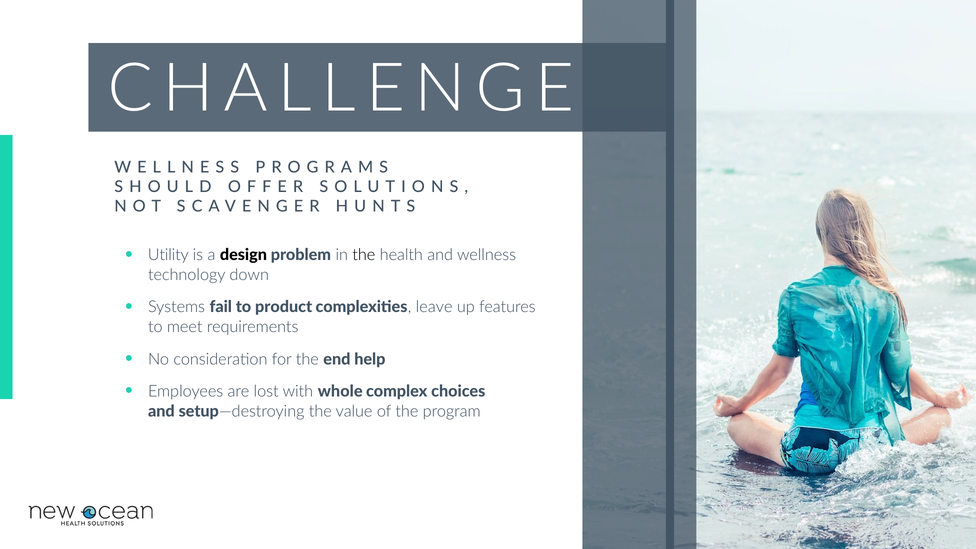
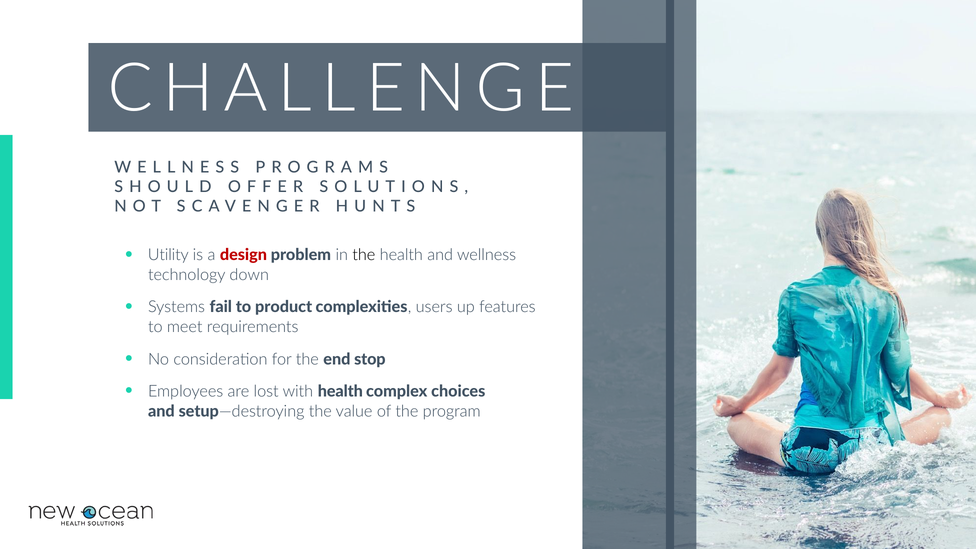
design colour: black -> red
leave: leave -> users
help: help -> stop
with whole: whole -> health
